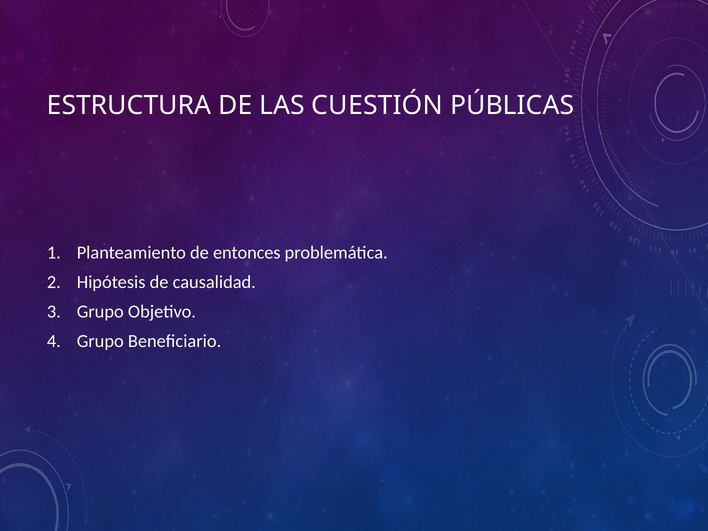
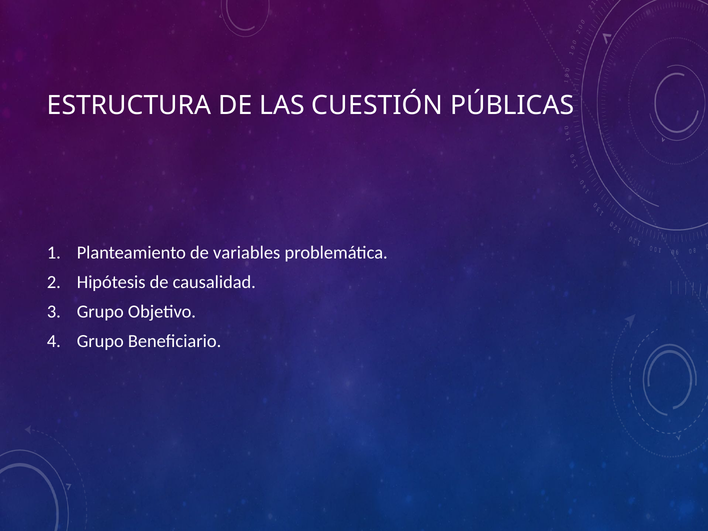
entonces: entonces -> variables
